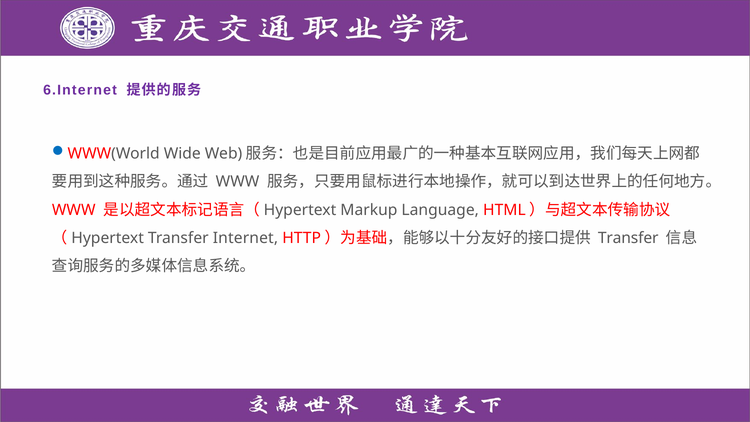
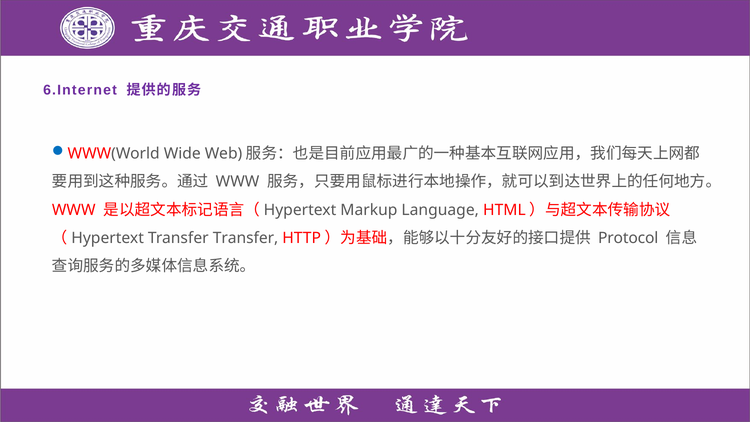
Transfer Internet: Internet -> Transfer
Transfer at (628, 238): Transfer -> Protocol
